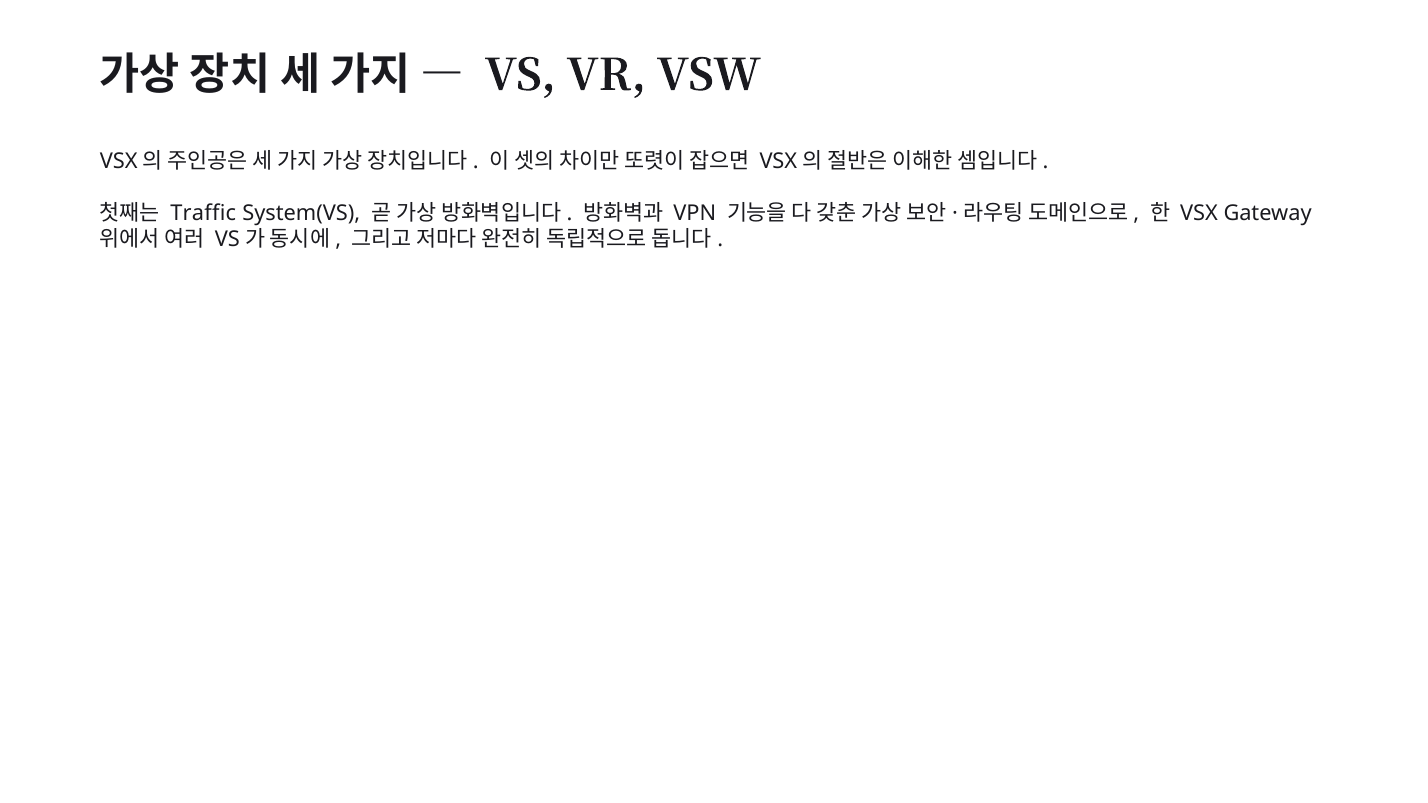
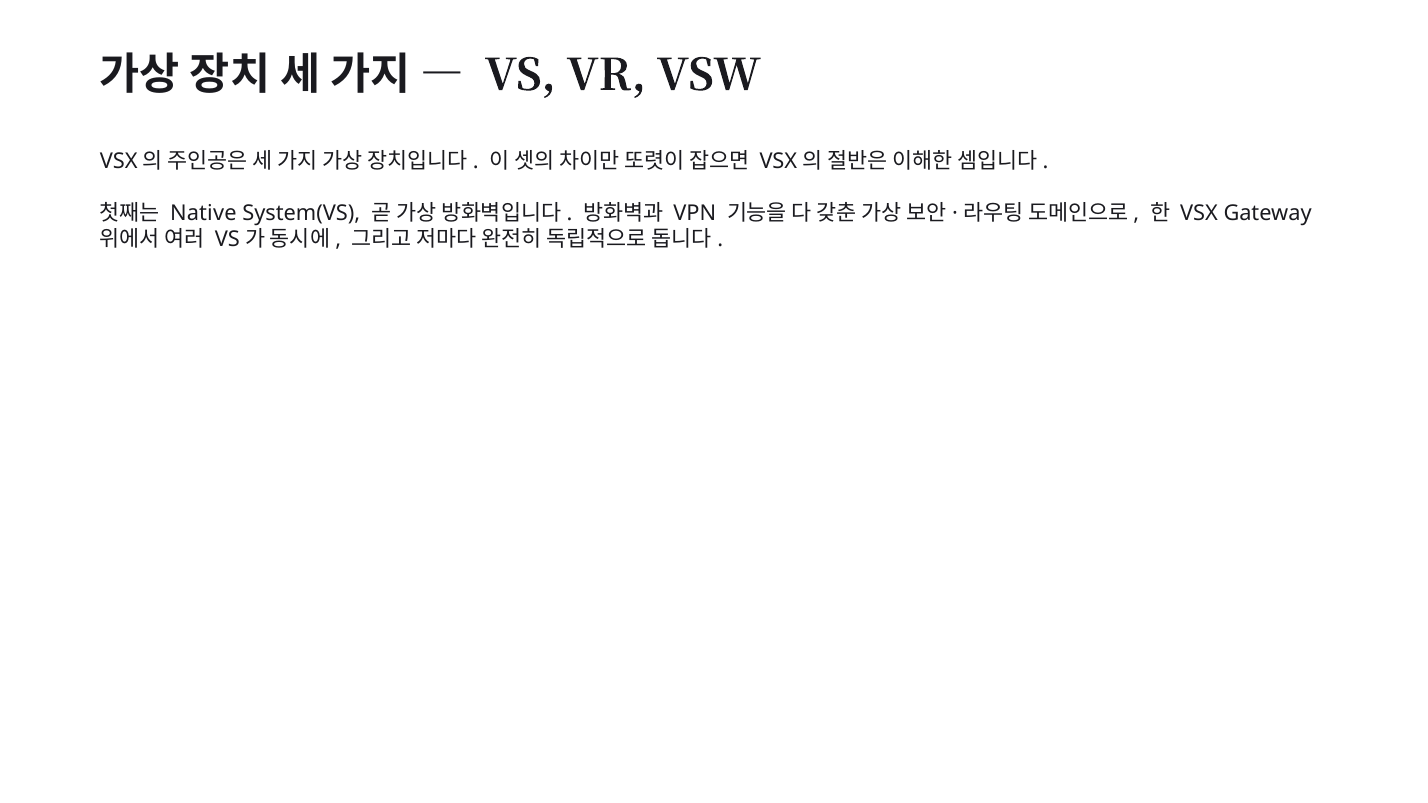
Traffic: Traffic -> Native
